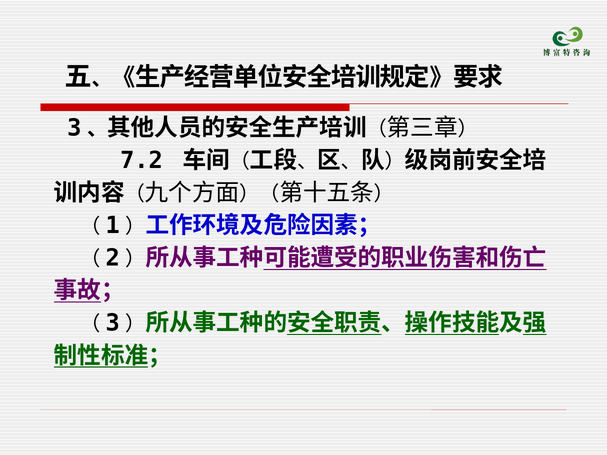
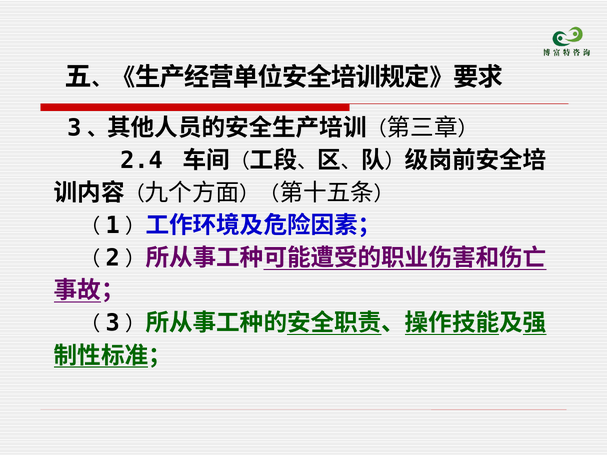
7.2: 7.2 -> 2.4
